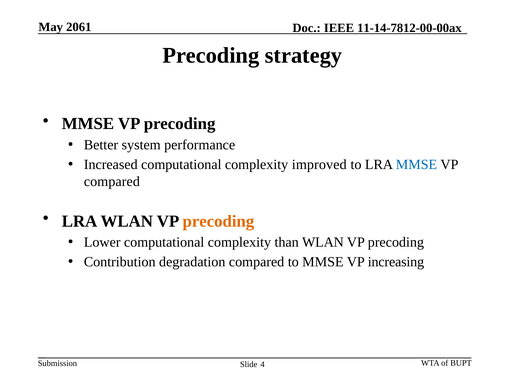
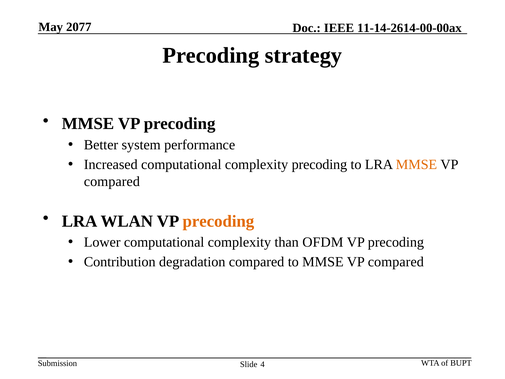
2061: 2061 -> 2077
11-14-7812-00-00ax: 11-14-7812-00-00ax -> 11-14-2614-00-00ax
complexity improved: improved -> precoding
MMSE at (416, 164) colour: blue -> orange
than WLAN: WLAN -> OFDM
to MMSE VP increasing: increasing -> compared
